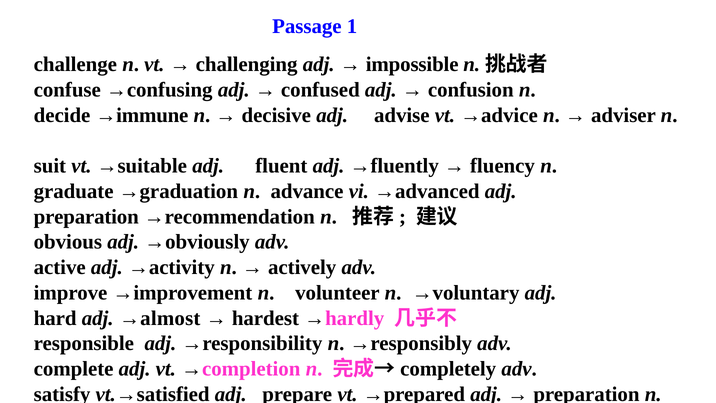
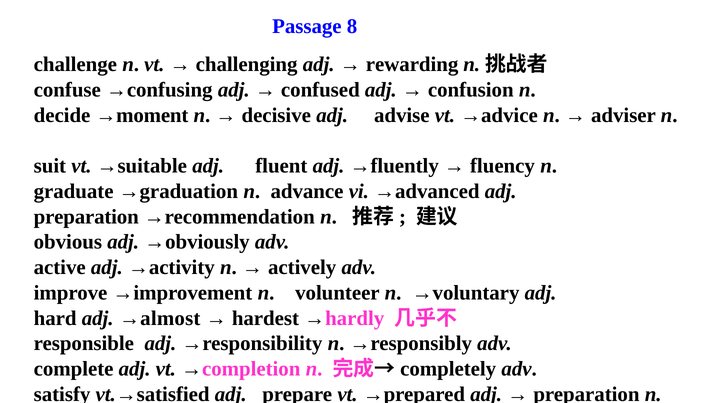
1: 1 -> 8
impossible: impossible -> rewarding
→immune: →immune -> →moment
